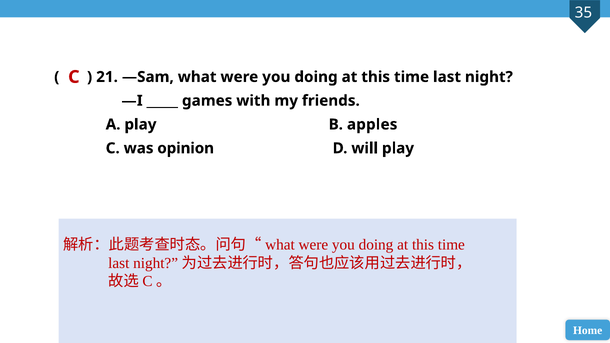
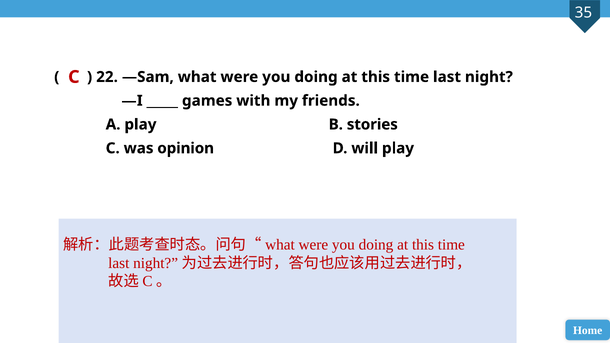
21: 21 -> 22
apples: apples -> stories
